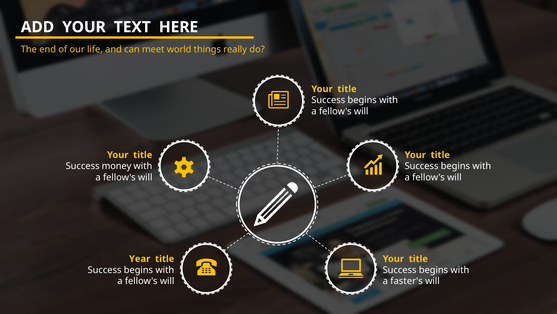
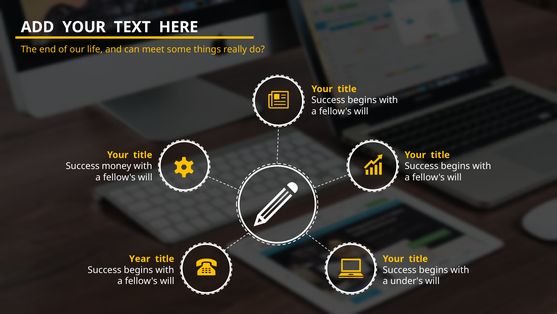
world: world -> some
faster's: faster's -> under's
